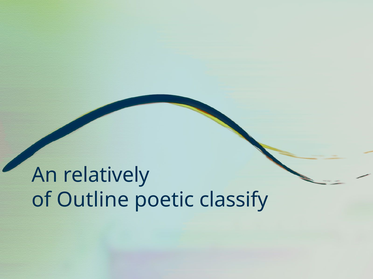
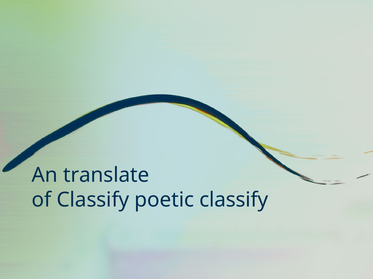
relatively: relatively -> translate
of Outline: Outline -> Classify
